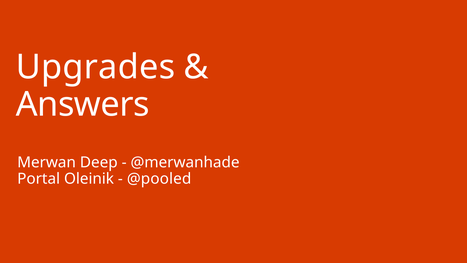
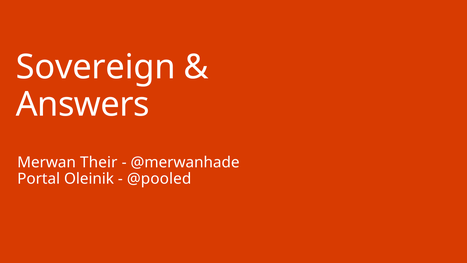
Upgrades: Upgrades -> Sovereign
Deep: Deep -> Their
